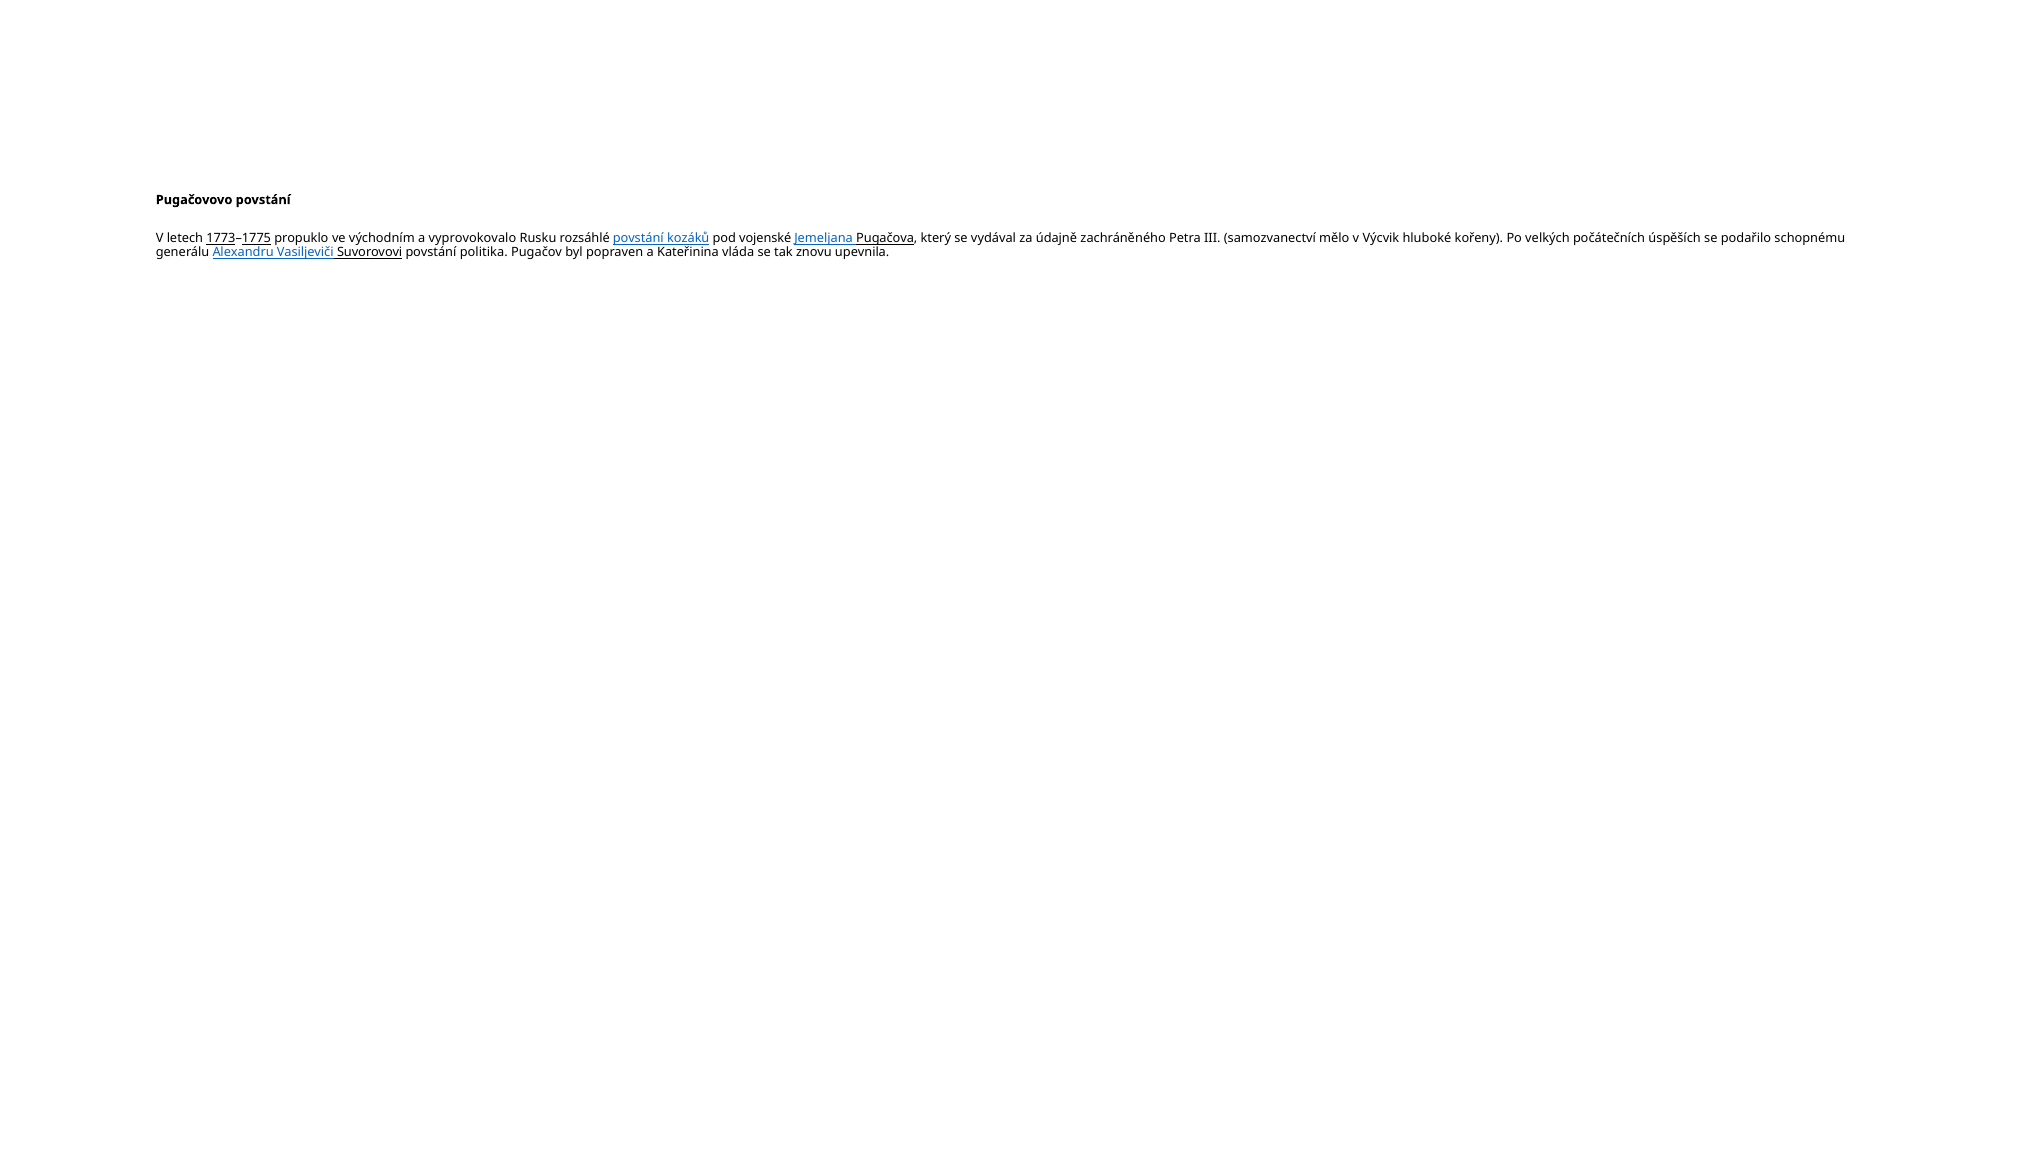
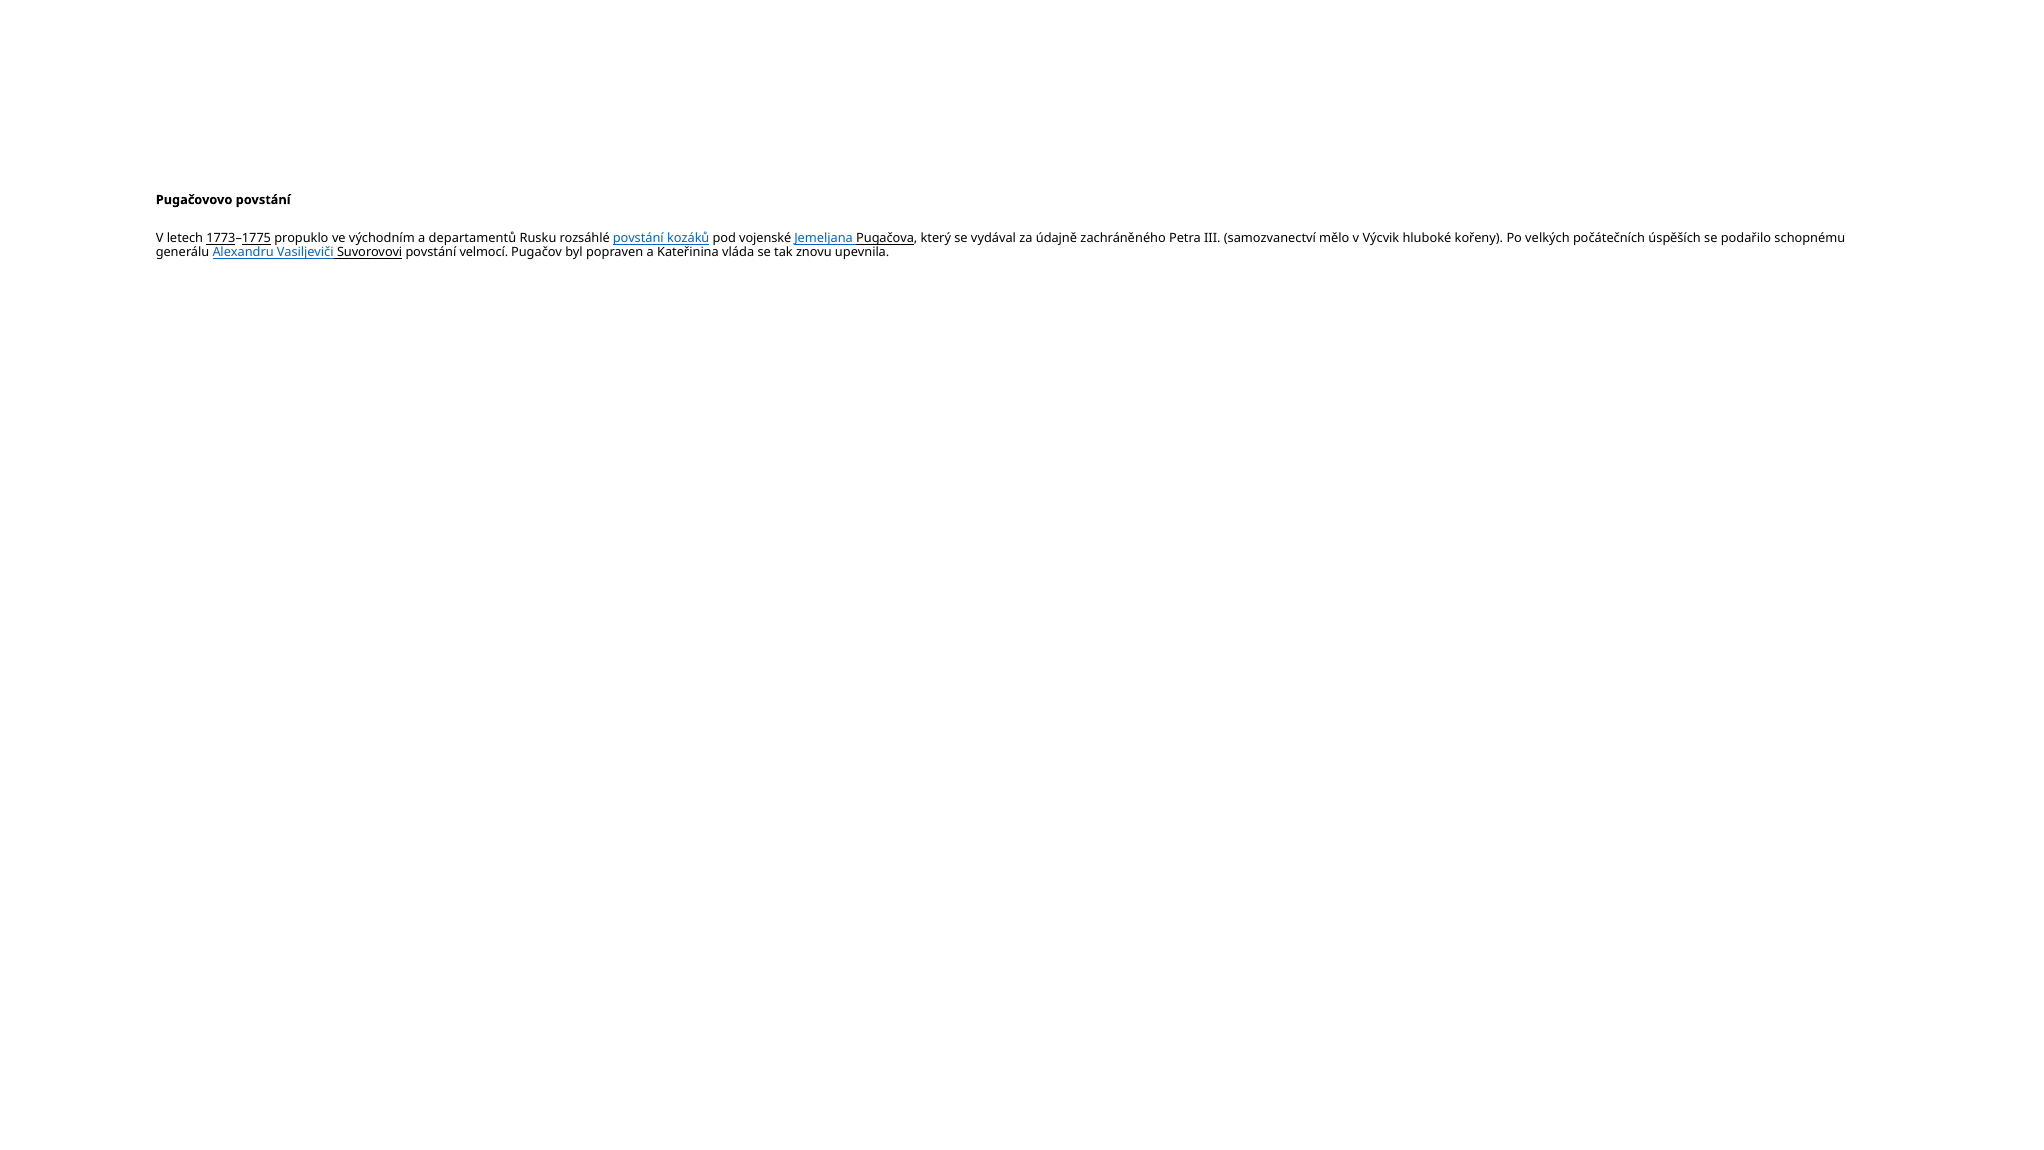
vyprovokovalo: vyprovokovalo -> departamentů
politika: politika -> velmocí
